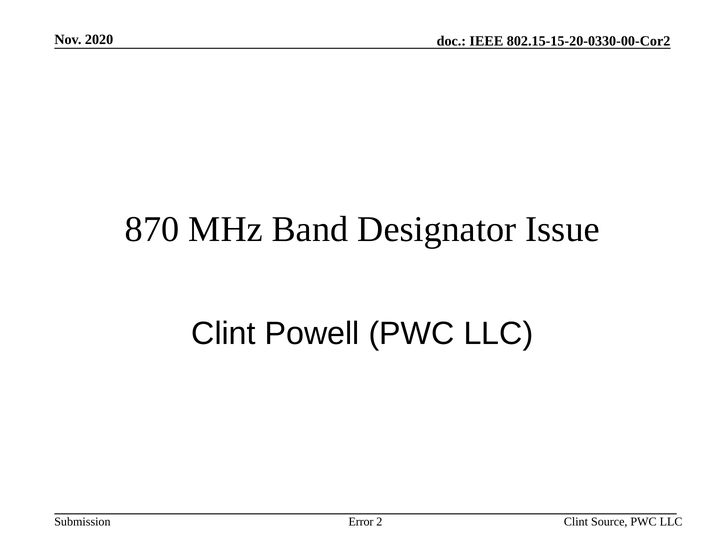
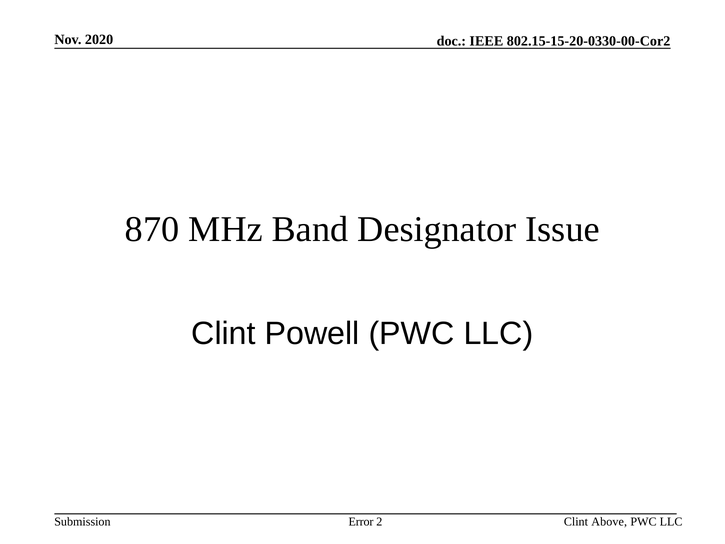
Source: Source -> Above
